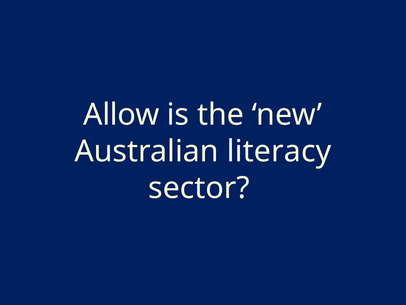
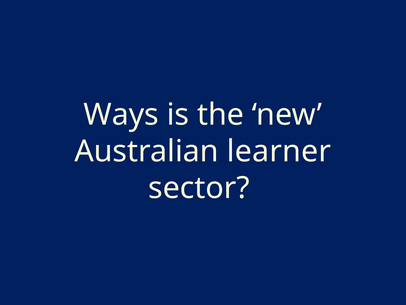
Allow: Allow -> Ways
literacy: literacy -> learner
